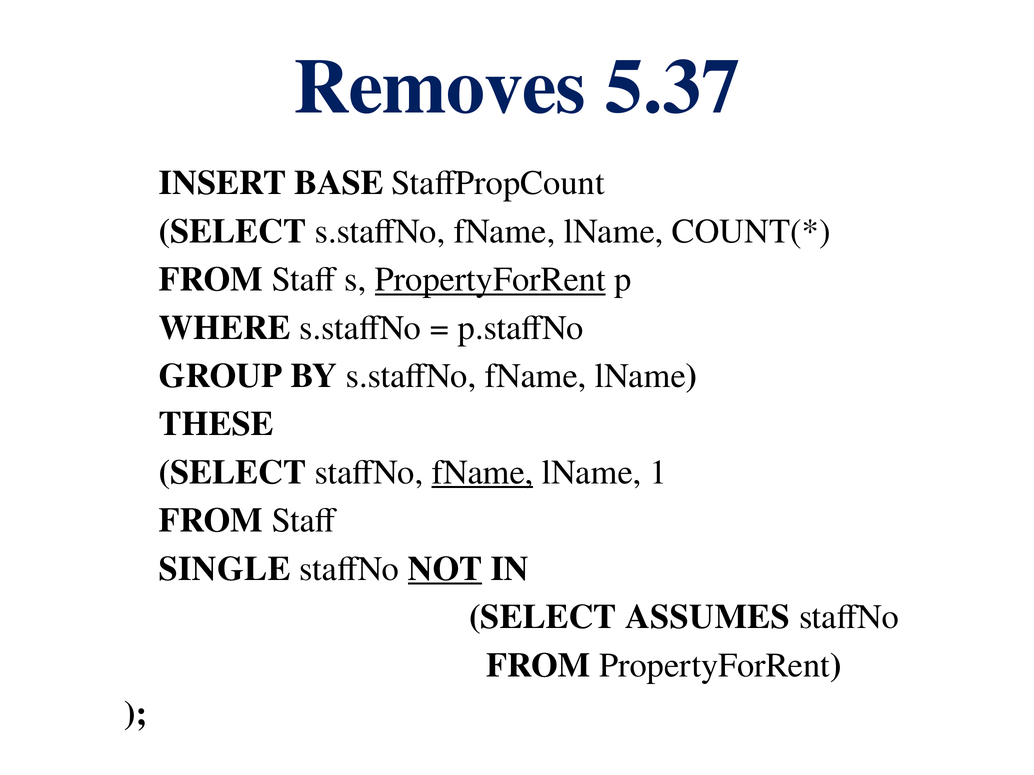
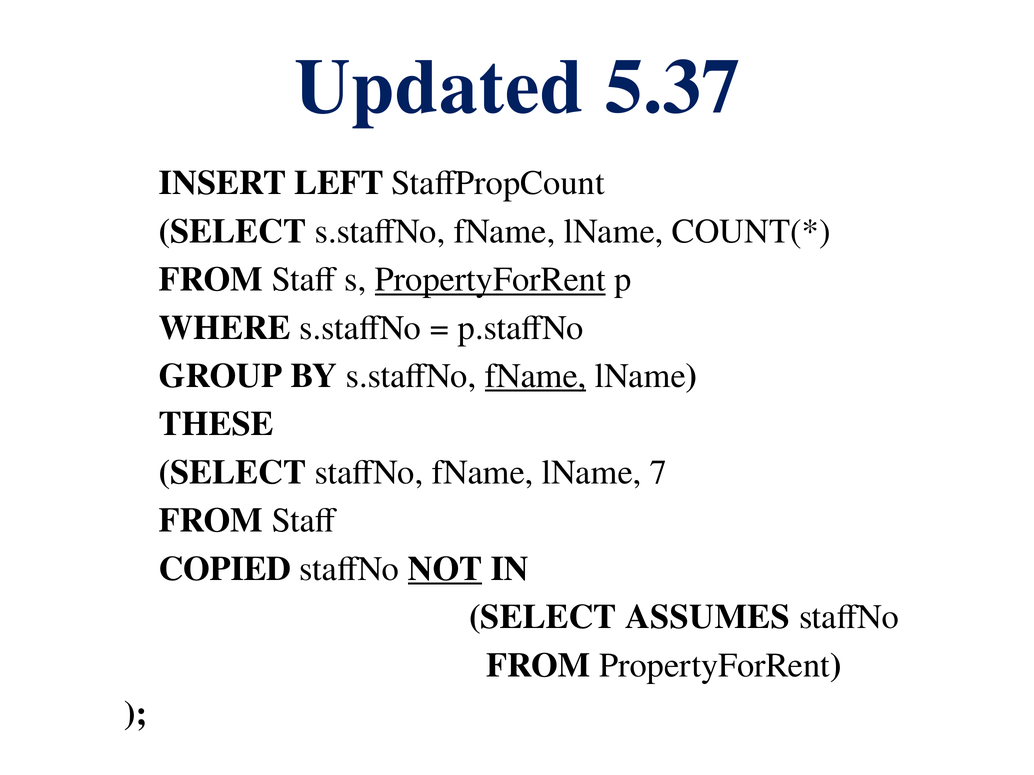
Removes: Removes -> Updated
BASE: BASE -> LEFT
fName at (536, 376) underline: none -> present
fName at (483, 473) underline: present -> none
1: 1 -> 7
SINGLE: SINGLE -> COPIED
